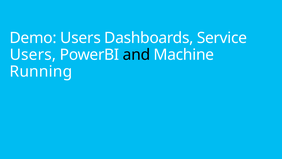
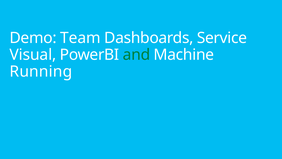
Demo Users: Users -> Team
Users at (33, 55): Users -> Visual
and colour: black -> green
